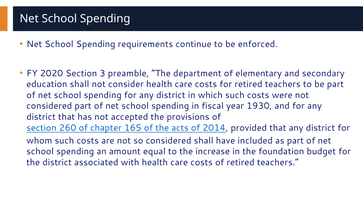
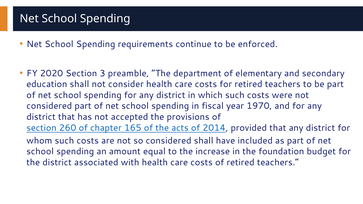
1930: 1930 -> 1970
